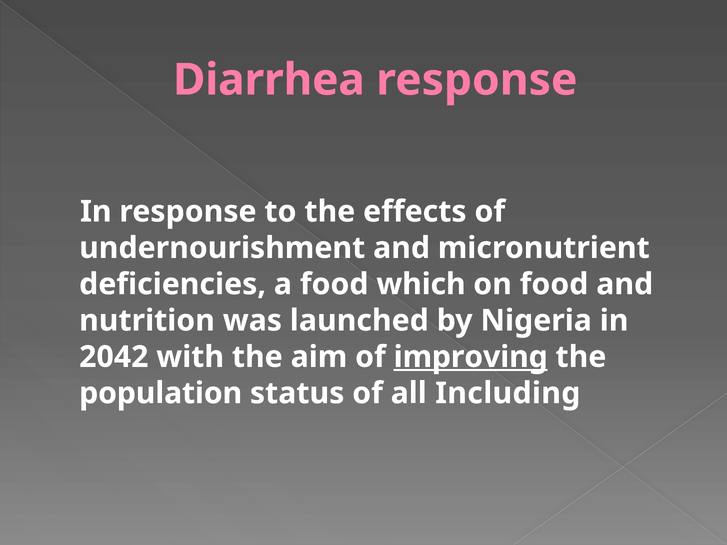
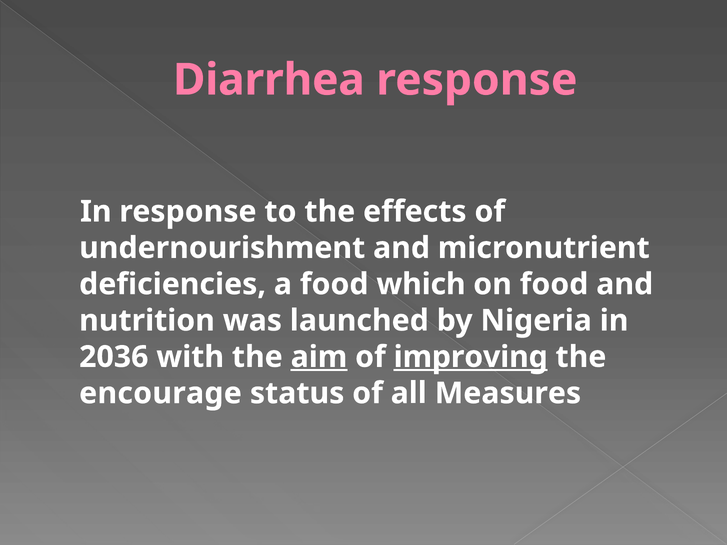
2042: 2042 -> 2036
aim underline: none -> present
population: population -> encourage
Including: Including -> Measures
